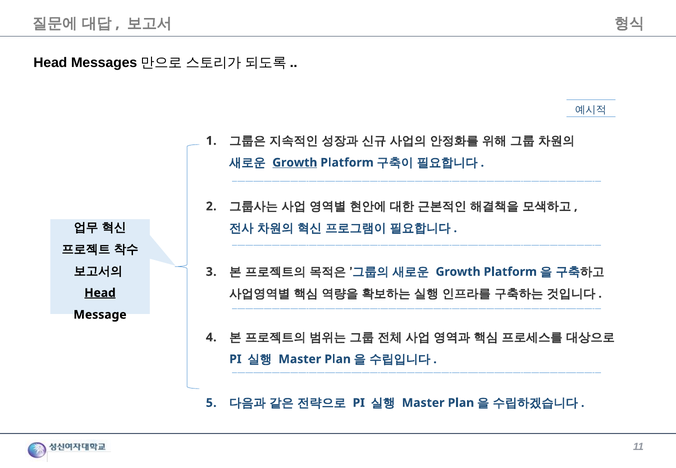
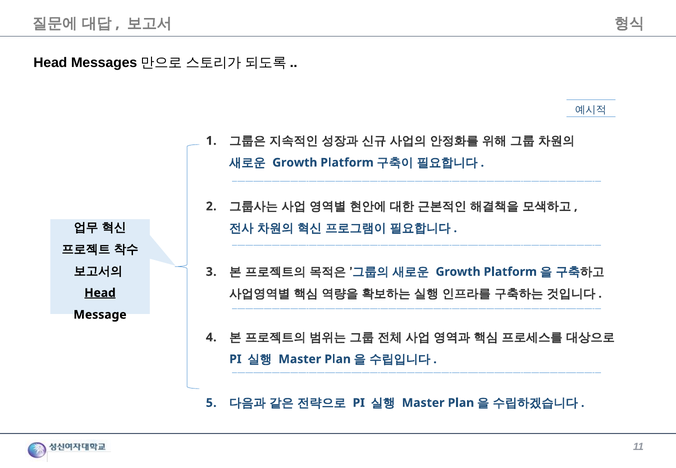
Growth at (295, 163) underline: present -> none
